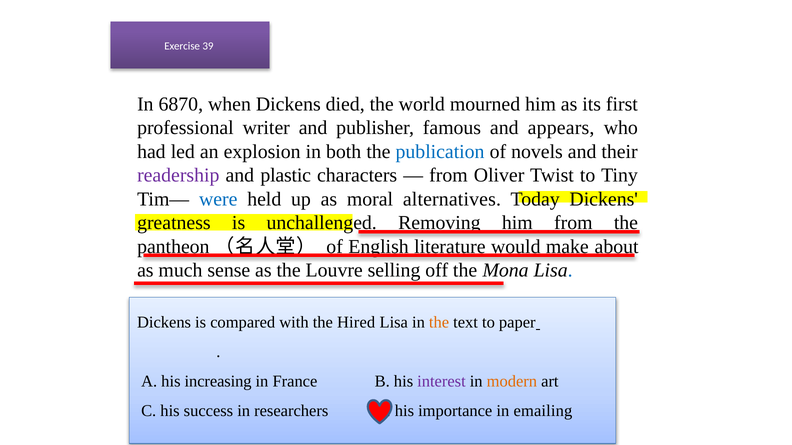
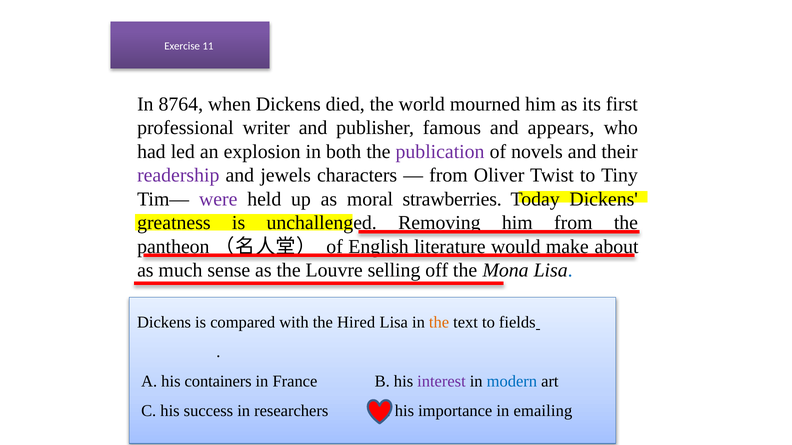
39: 39 -> 11
6870: 6870 -> 8764
publication colour: blue -> purple
plastic: plastic -> jewels
were colour: blue -> purple
alternatives: alternatives -> strawberries
paper: paper -> fields
increasing: increasing -> containers
modern colour: orange -> blue
